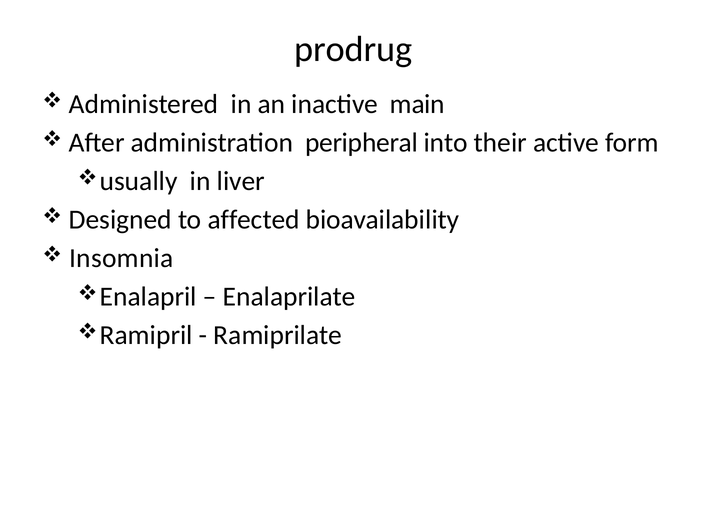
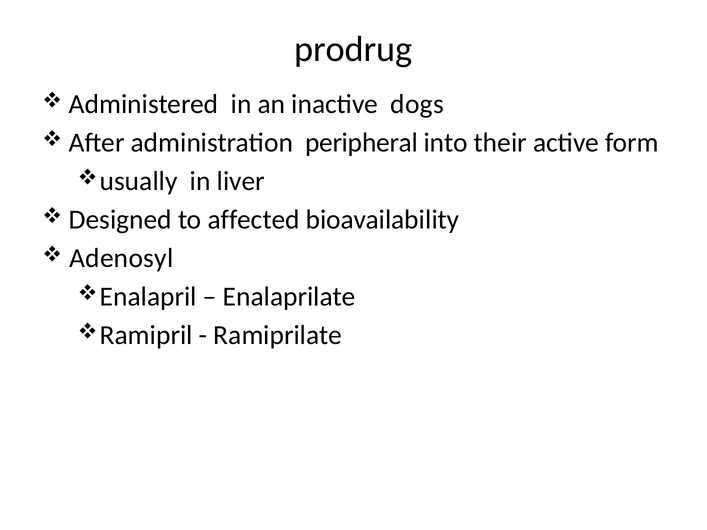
main: main -> dogs
Insomnia: Insomnia -> Adenosyl
